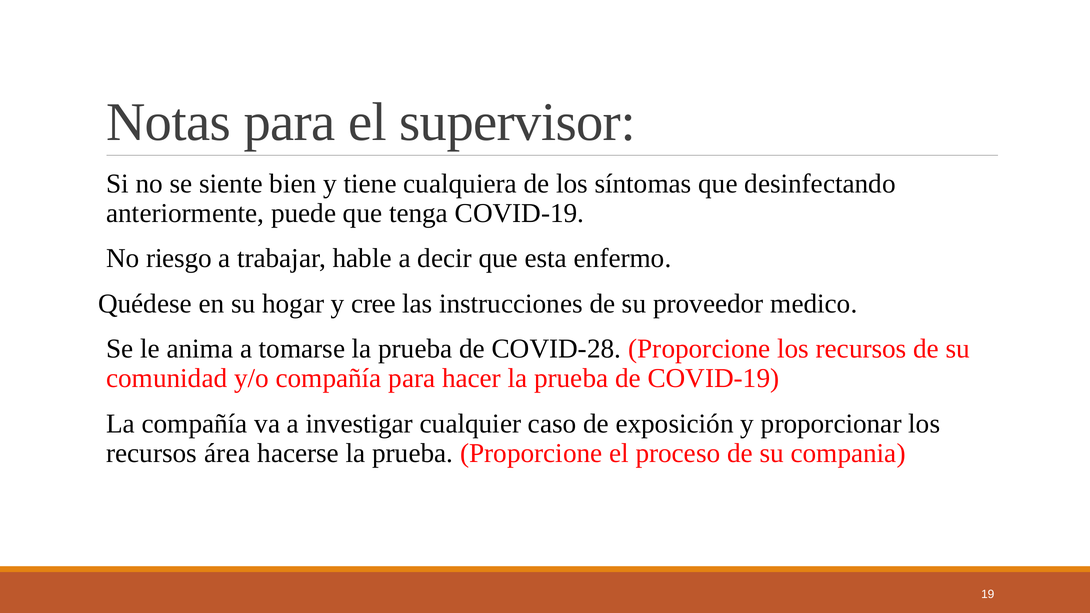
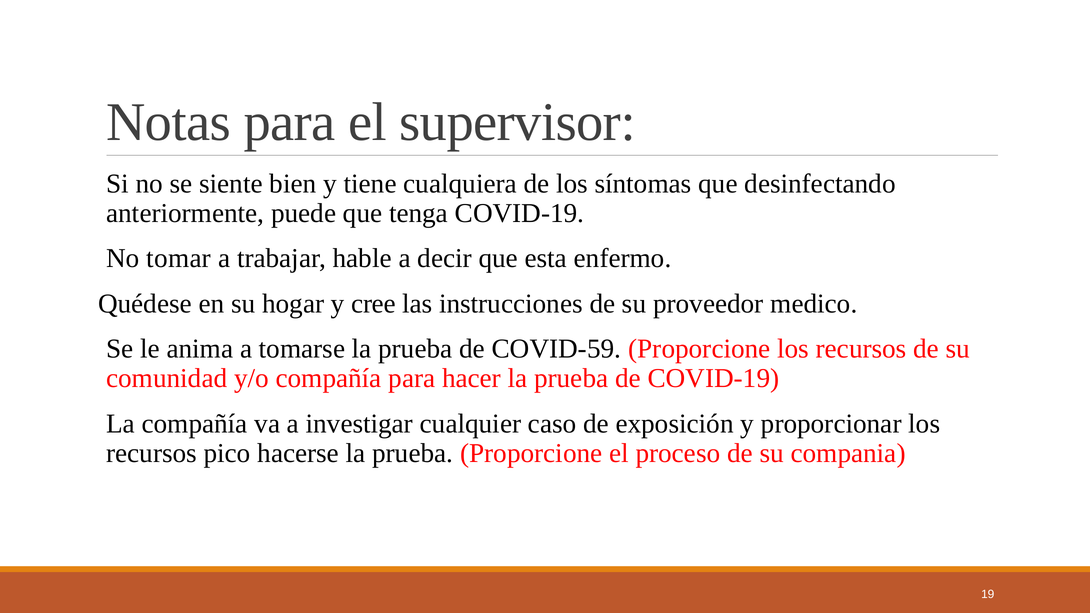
riesgo: riesgo -> tomar
COVID-28: COVID-28 -> COVID-59
área: área -> pico
